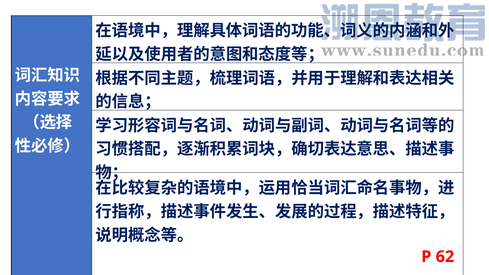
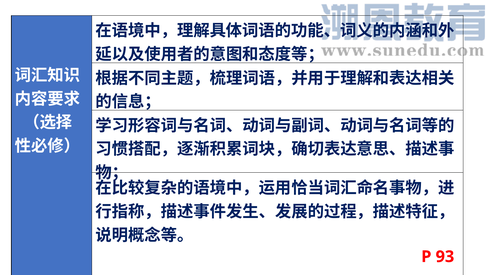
62: 62 -> 93
